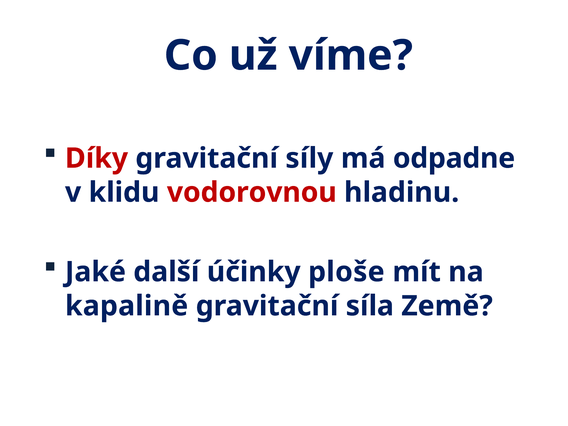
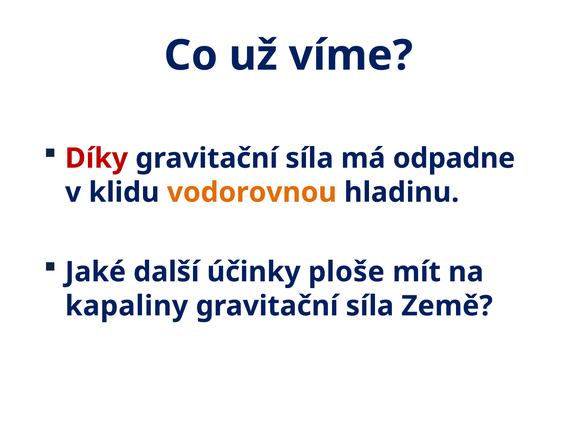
síly at (309, 158): síly -> síla
vodorovnou colour: red -> orange
kapalině: kapalině -> kapaliny
